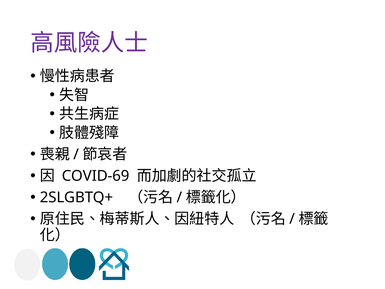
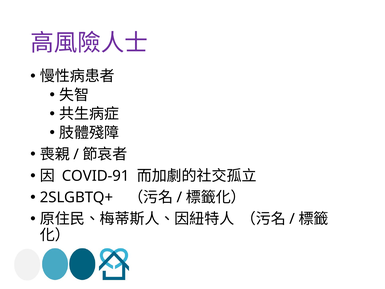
COVID-69: COVID-69 -> COVID-91
